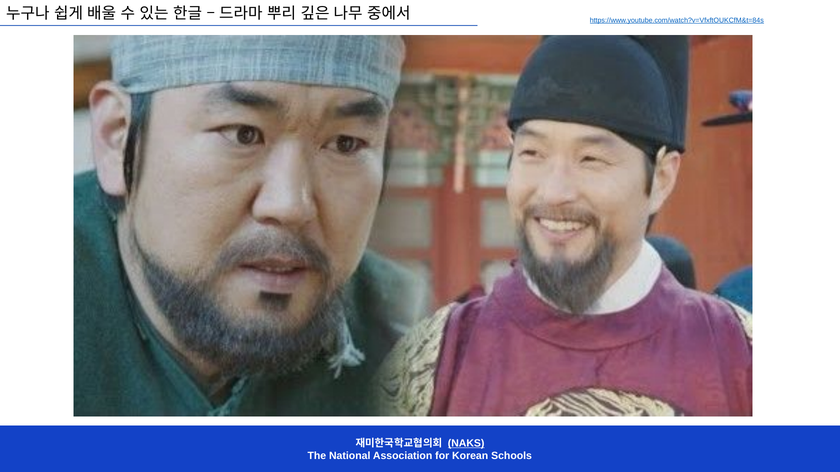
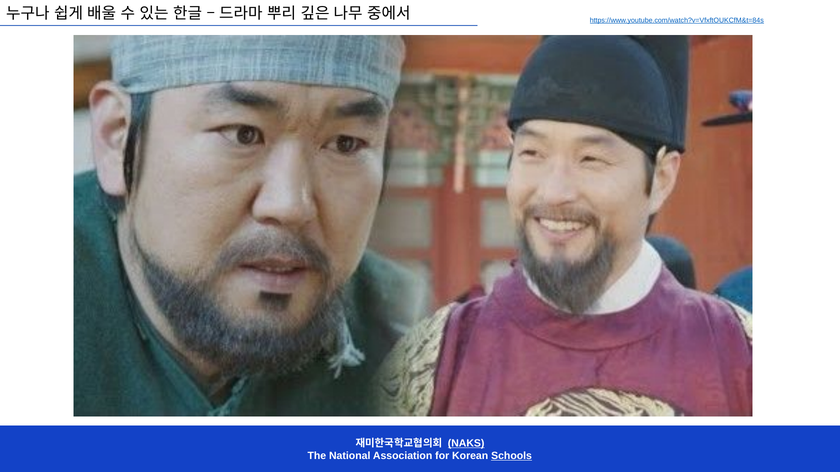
Schools underline: none -> present
